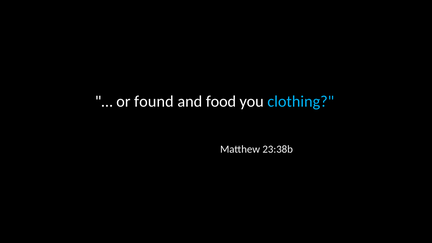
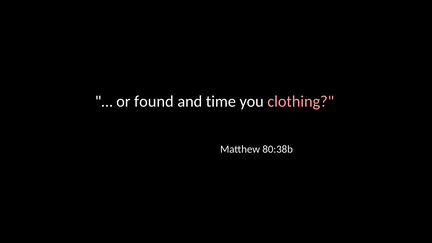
food: food -> time
clothing colour: light blue -> pink
23:38b: 23:38b -> 80:38b
